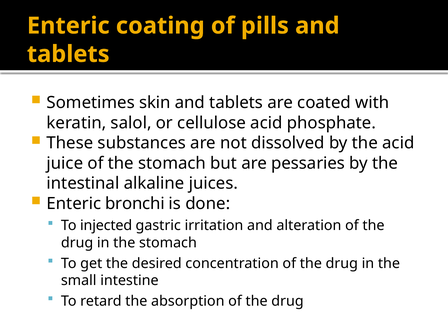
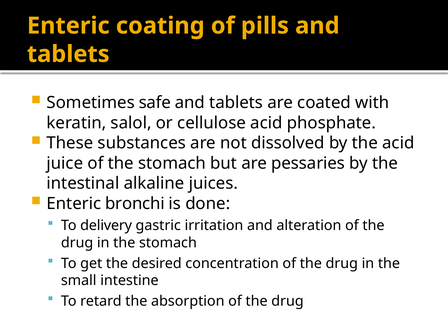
skin: skin -> safe
injected: injected -> delivery
